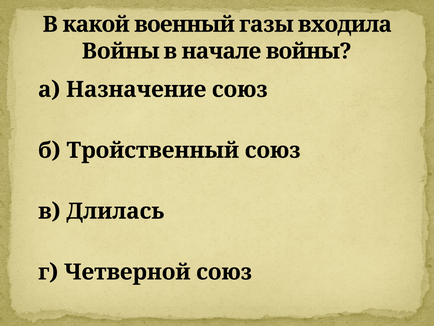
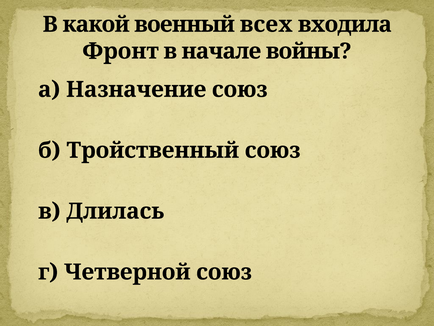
газы: газы -> всех
Войны at (121, 51): Войны -> Фронт
